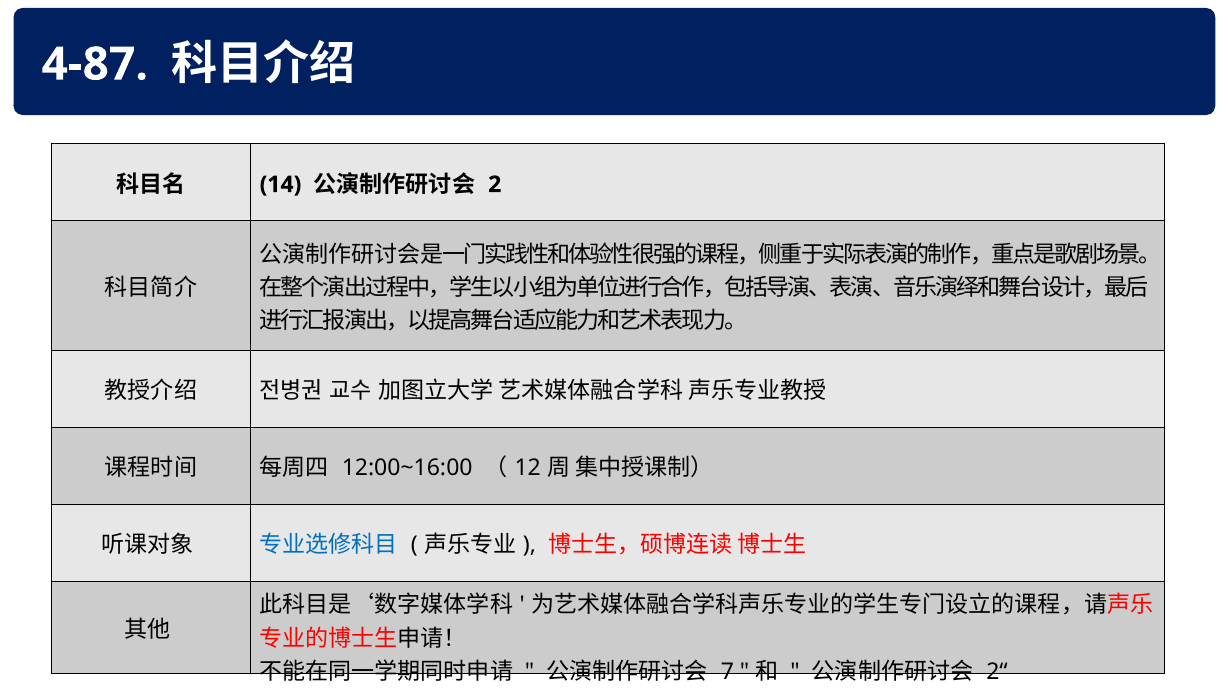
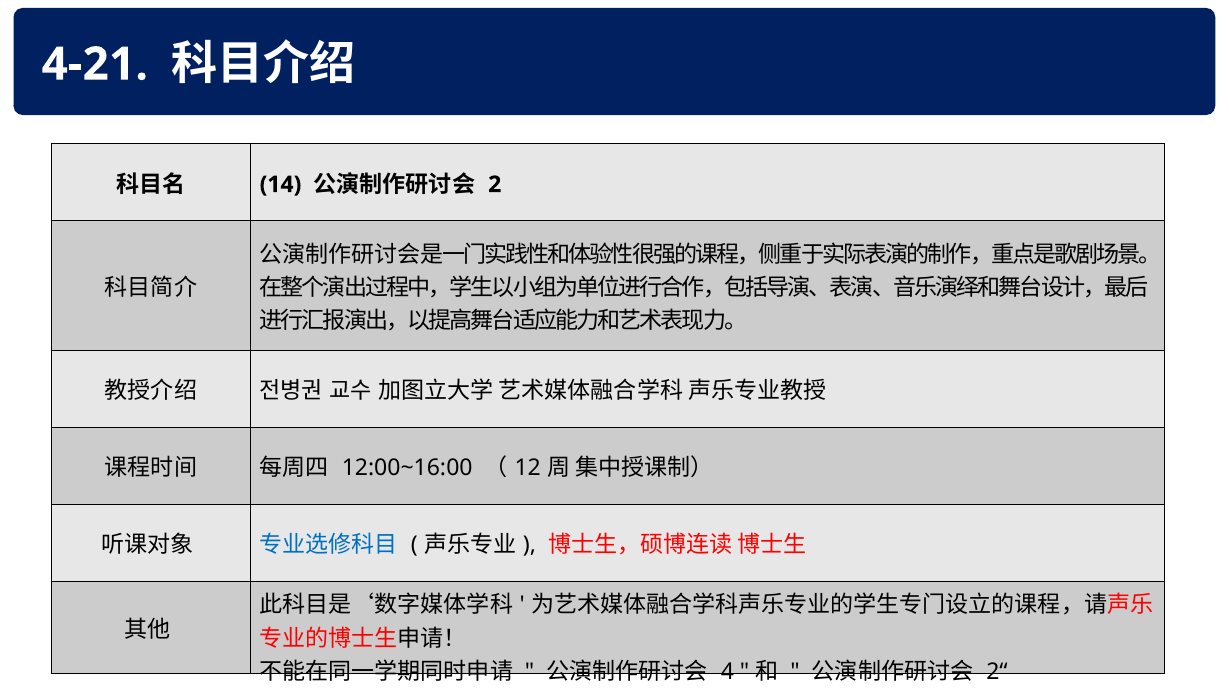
4-87: 4-87 -> 4-21
7: 7 -> 4
